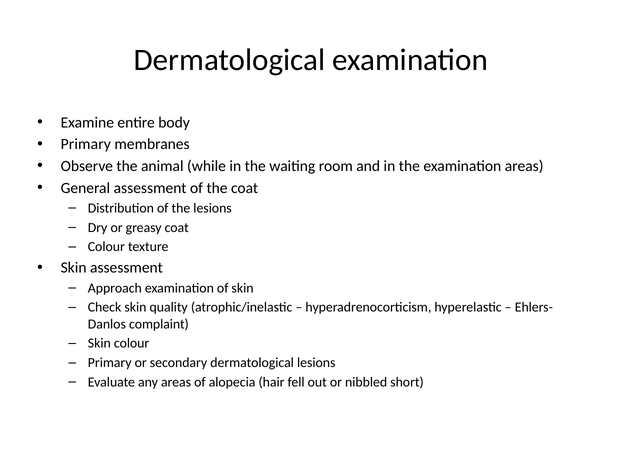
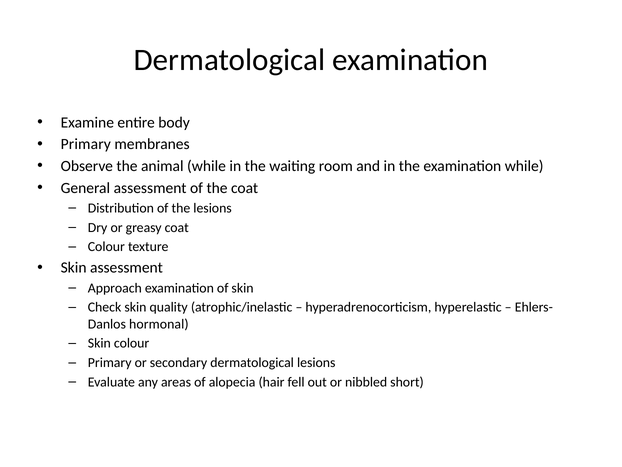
examination areas: areas -> while
complaint: complaint -> hormonal
